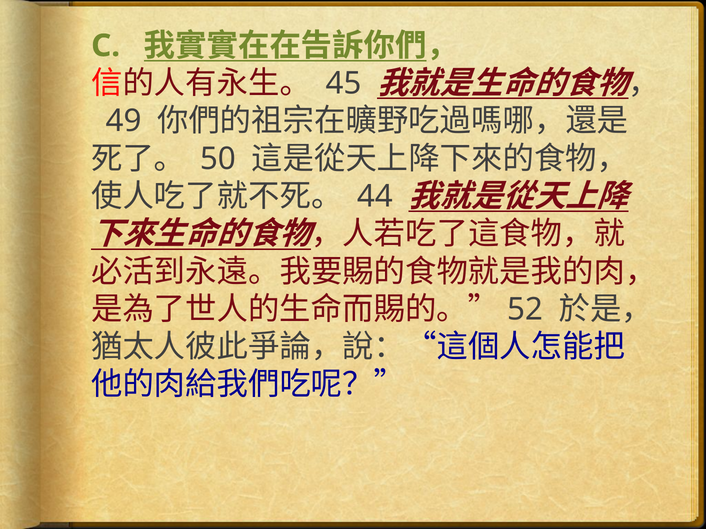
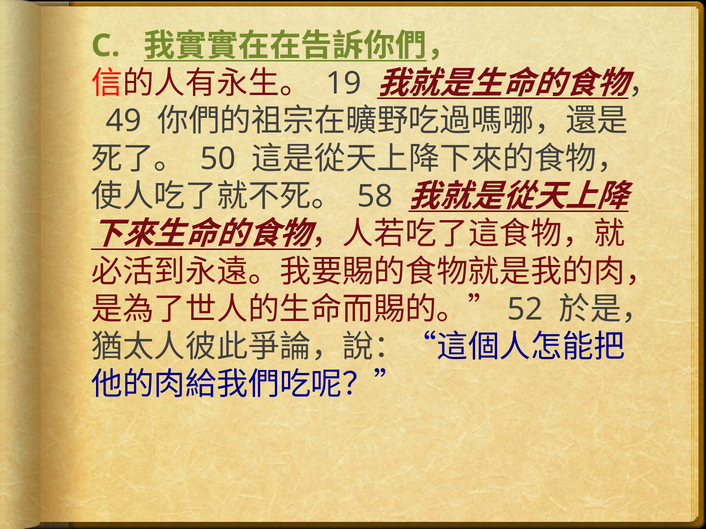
45: 45 -> 19
44: 44 -> 58
